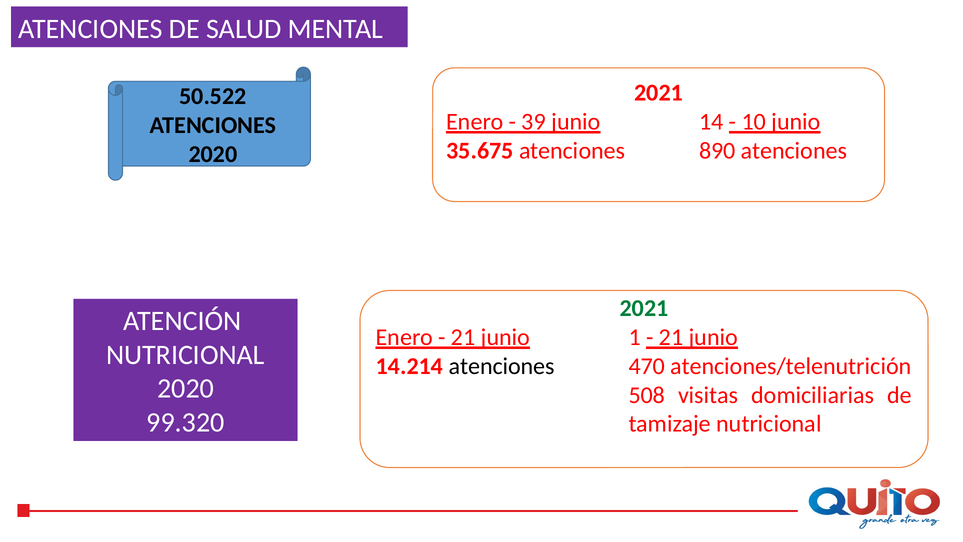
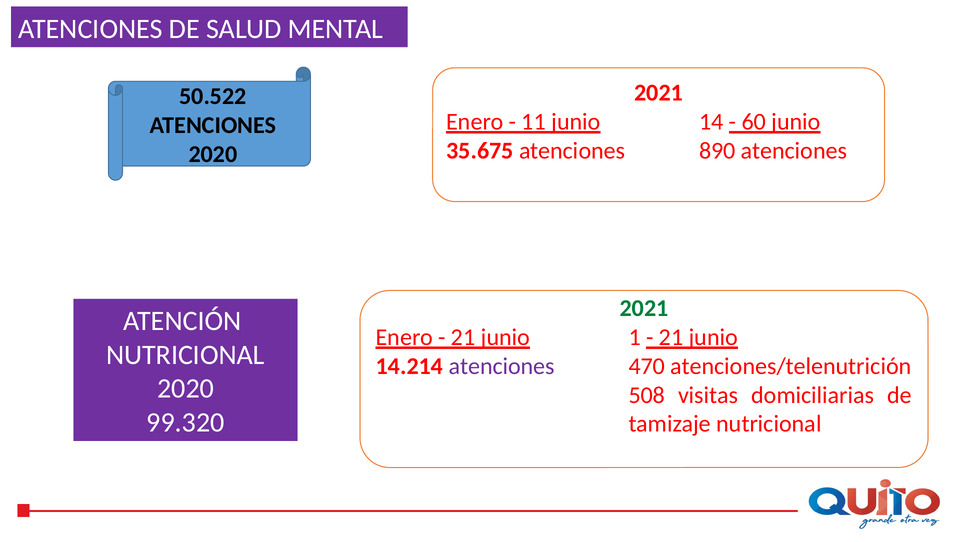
39: 39 -> 11
10: 10 -> 60
atenciones at (502, 366) colour: black -> purple
